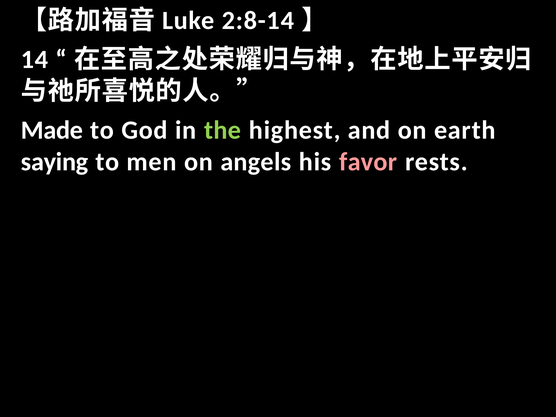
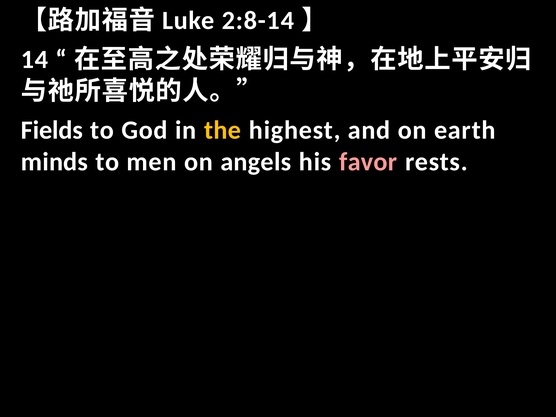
Made: Made -> Fields
the colour: light green -> yellow
saying: saying -> minds
